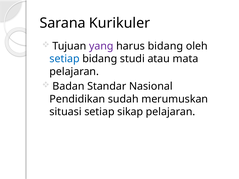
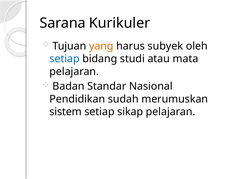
yang colour: purple -> orange
harus bidang: bidang -> subyek
situasi: situasi -> sistem
